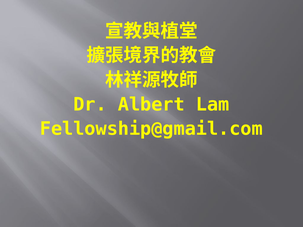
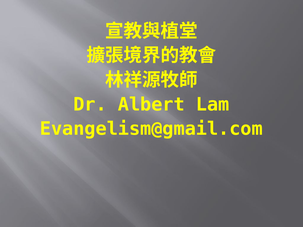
Fellowship@gmail.com: Fellowship@gmail.com -> Evangelism@gmail.com
